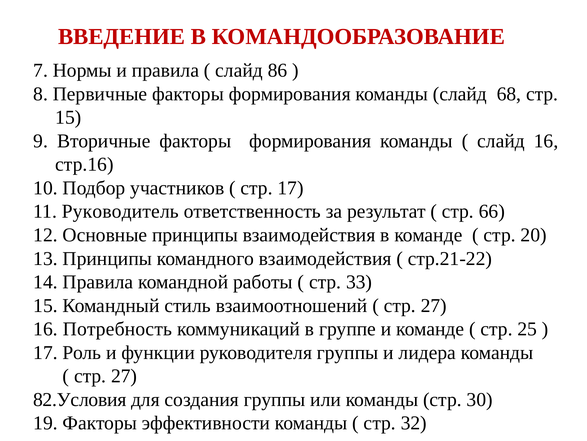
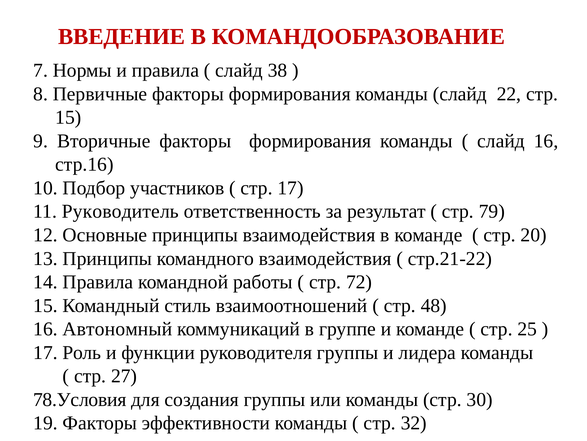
86: 86 -> 38
68: 68 -> 22
66: 66 -> 79
33: 33 -> 72
27 at (434, 305): 27 -> 48
Потребность: Потребность -> Автономный
82.Условия: 82.Условия -> 78.Условия
